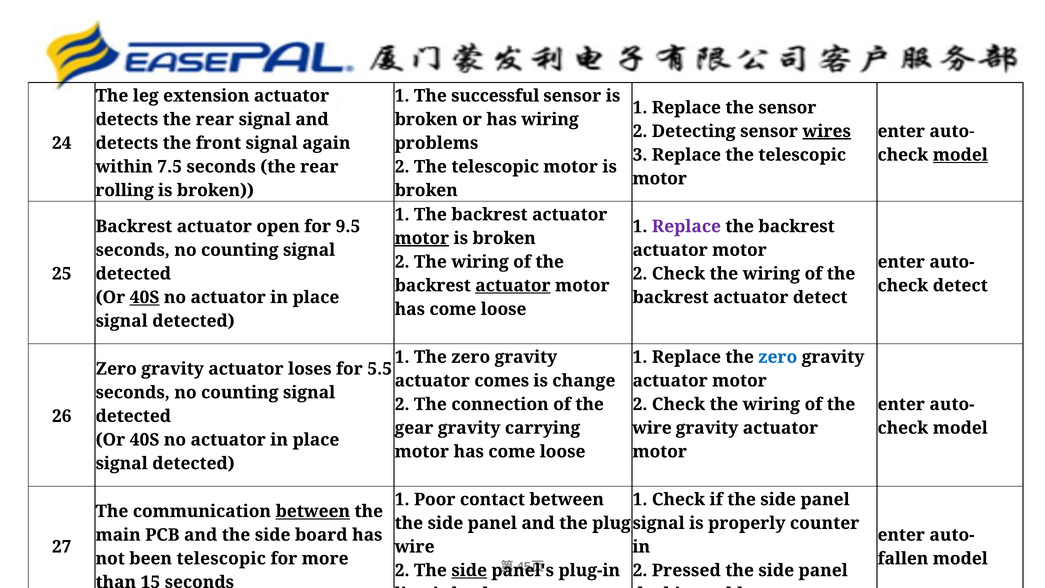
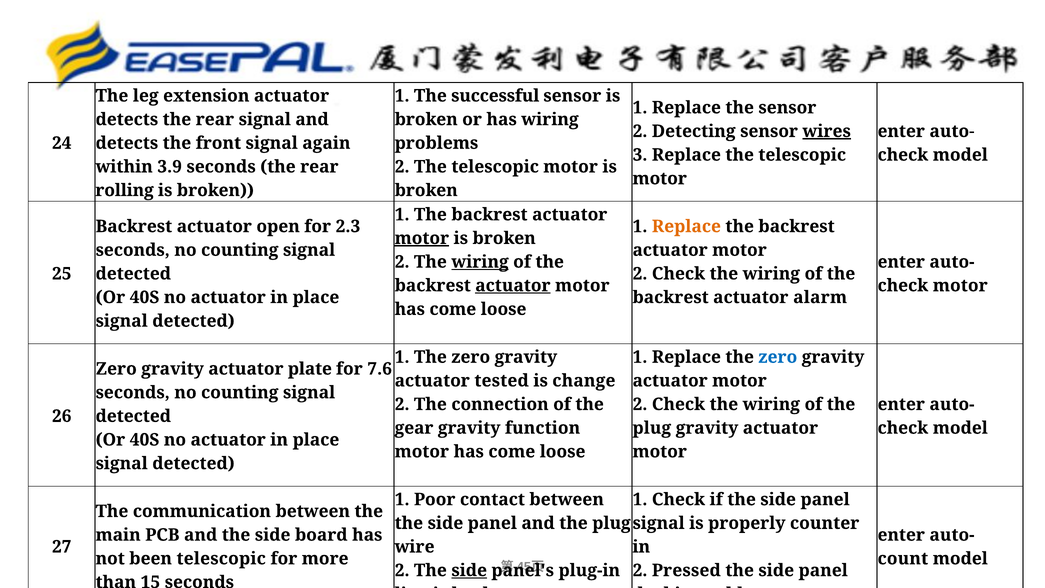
model at (960, 155) underline: present -> none
7.5: 7.5 -> 3.9
9.5: 9.5 -> 2.3
Replace at (686, 226) colour: purple -> orange
wiring at (480, 262) underline: none -> present
check detect: detect -> motor
40S at (145, 297) underline: present -> none
actuator detect: detect -> alarm
loses: loses -> plate
5.5: 5.5 -> 7.6
comes: comes -> tested
carrying: carrying -> function
wire at (652, 428): wire -> plug
between at (313, 511) underline: present -> none
fallen: fallen -> count
